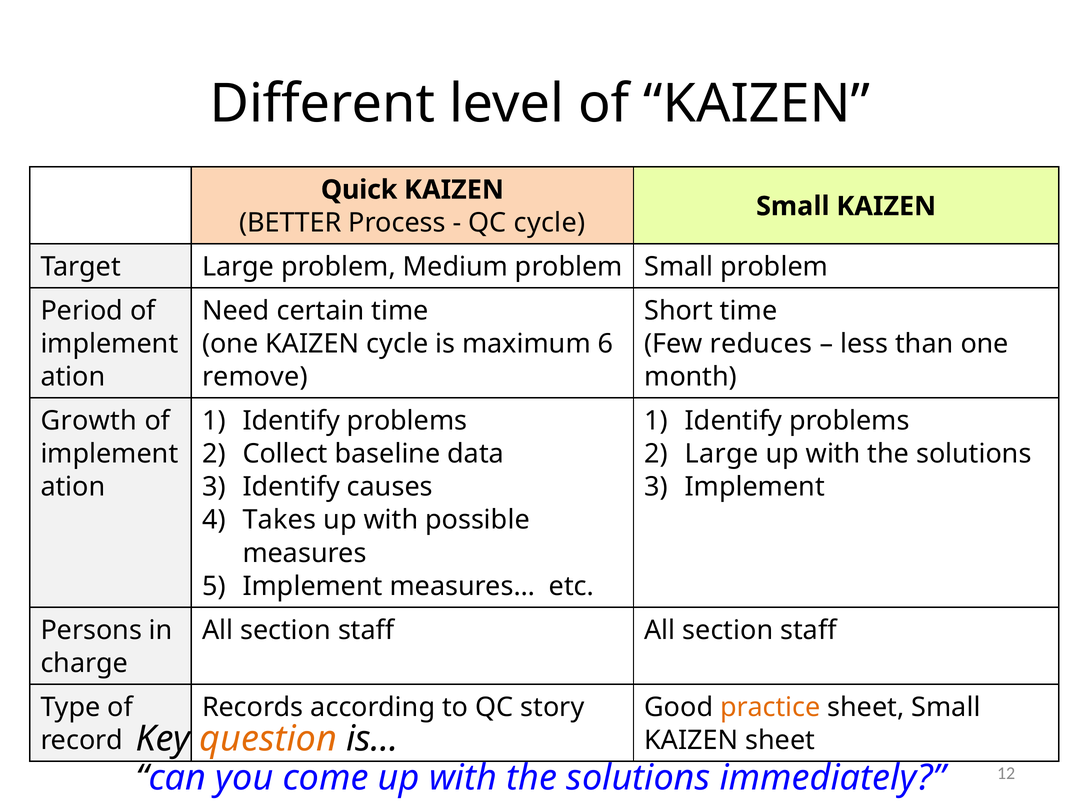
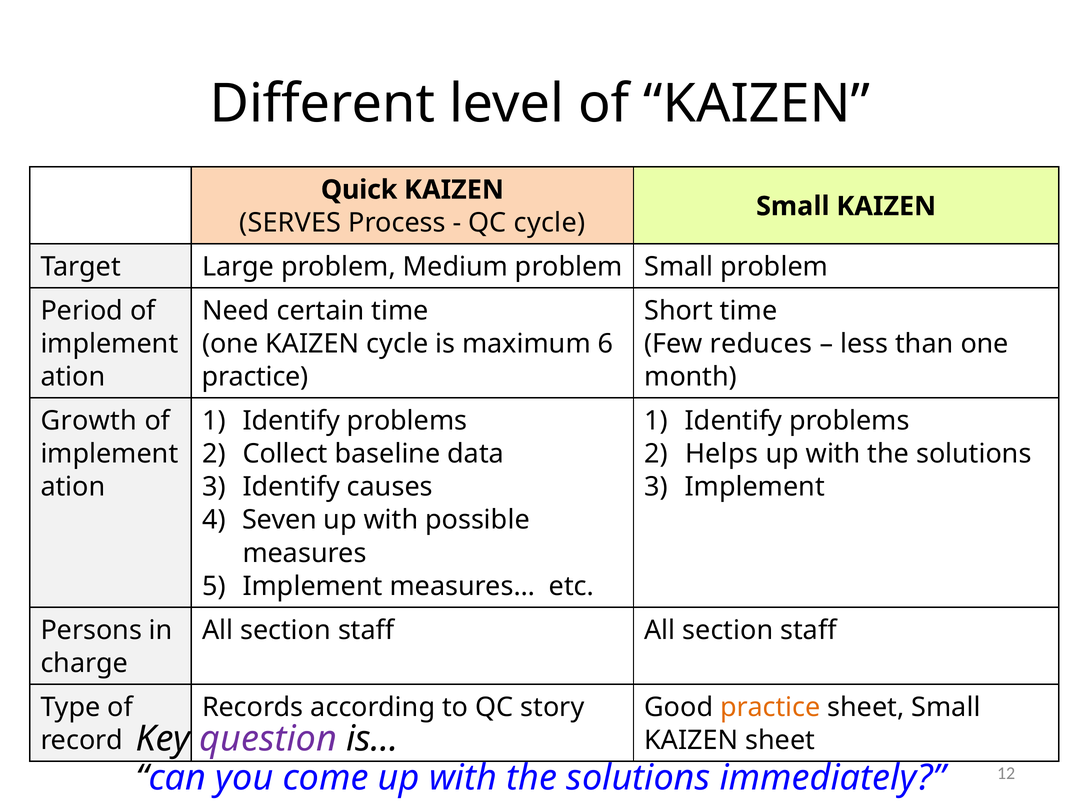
BETTER: BETTER -> SERVES
remove at (255, 377): remove -> practice
Large at (722, 454): Large -> Helps
Takes: Takes -> Seven
question colour: orange -> purple
